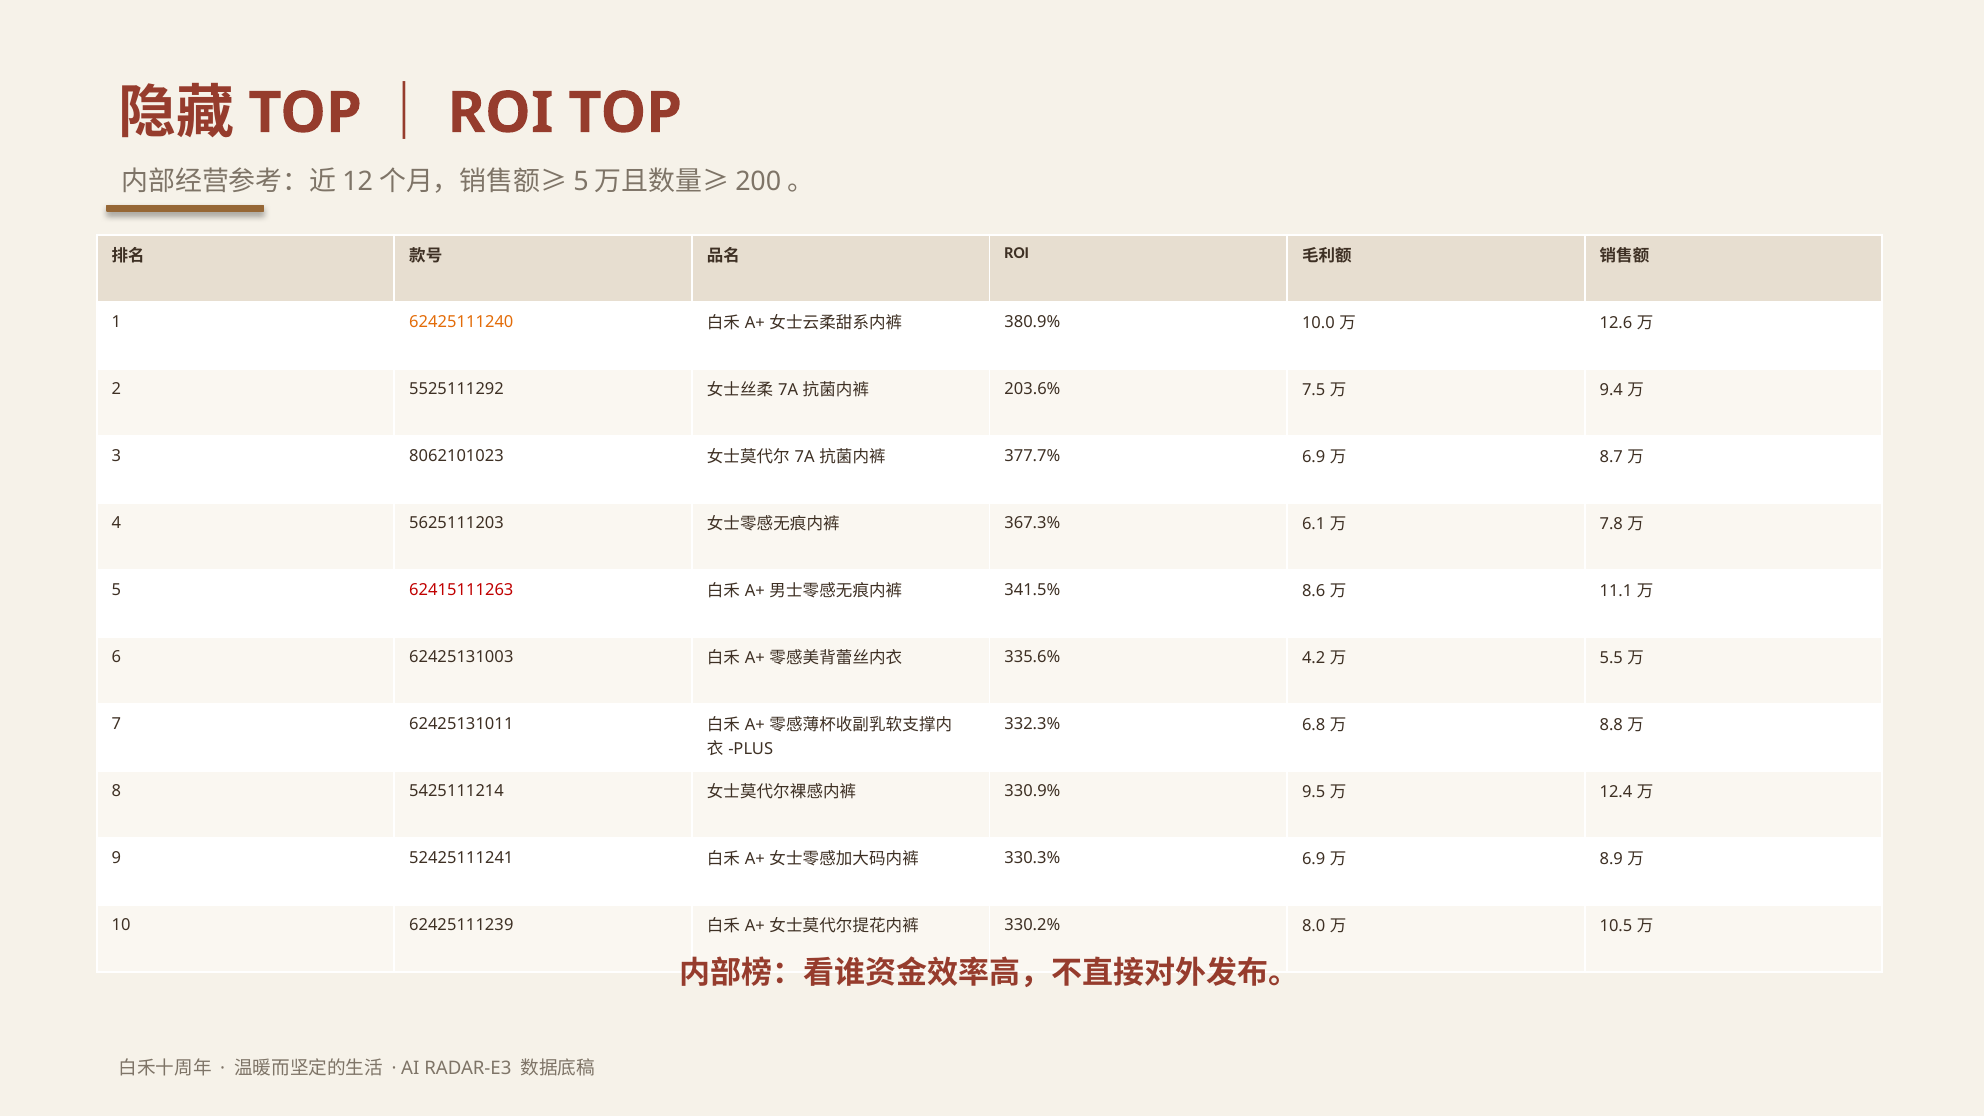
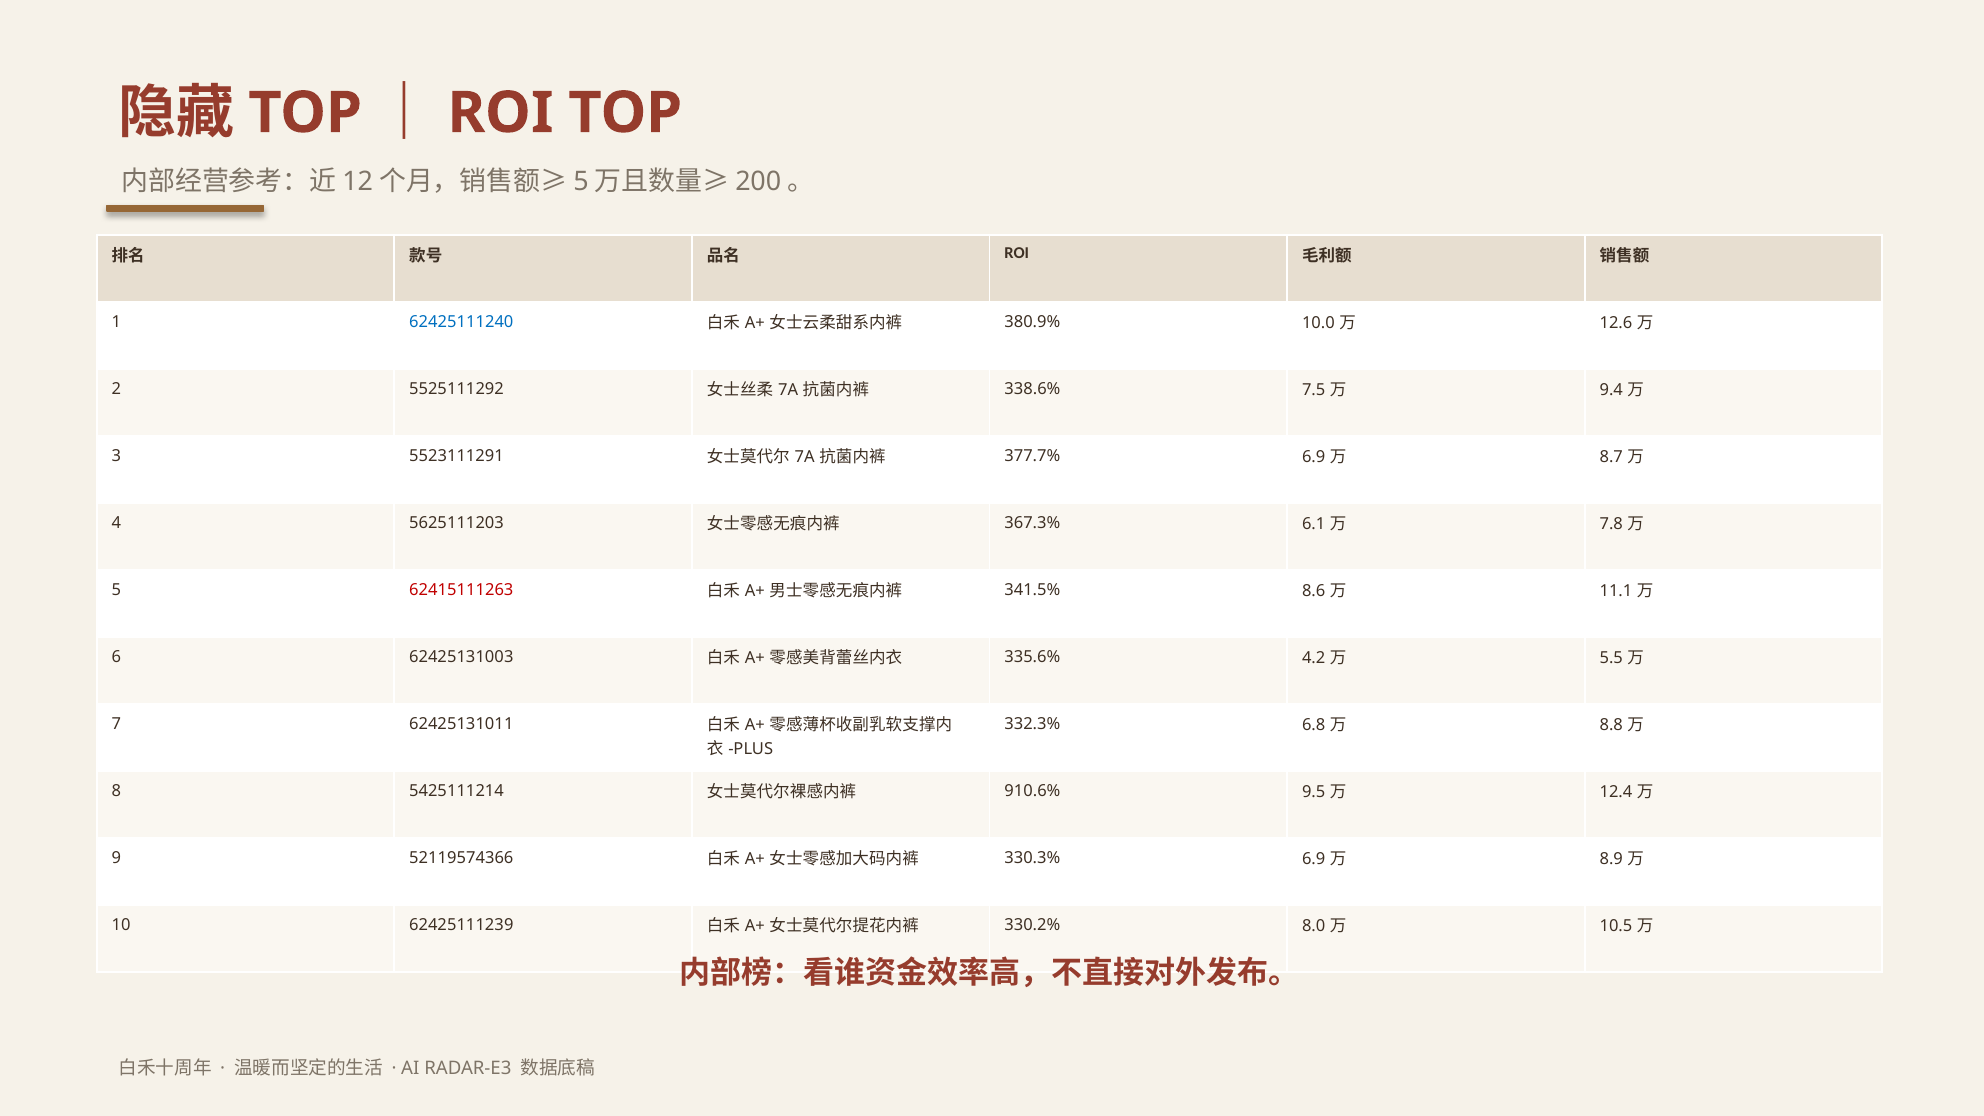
62425111240 colour: orange -> blue
203.6%: 203.6% -> 338.6%
8062101023: 8062101023 -> 5523111291
330.9%: 330.9% -> 910.6%
52425111241: 52425111241 -> 52119574366
